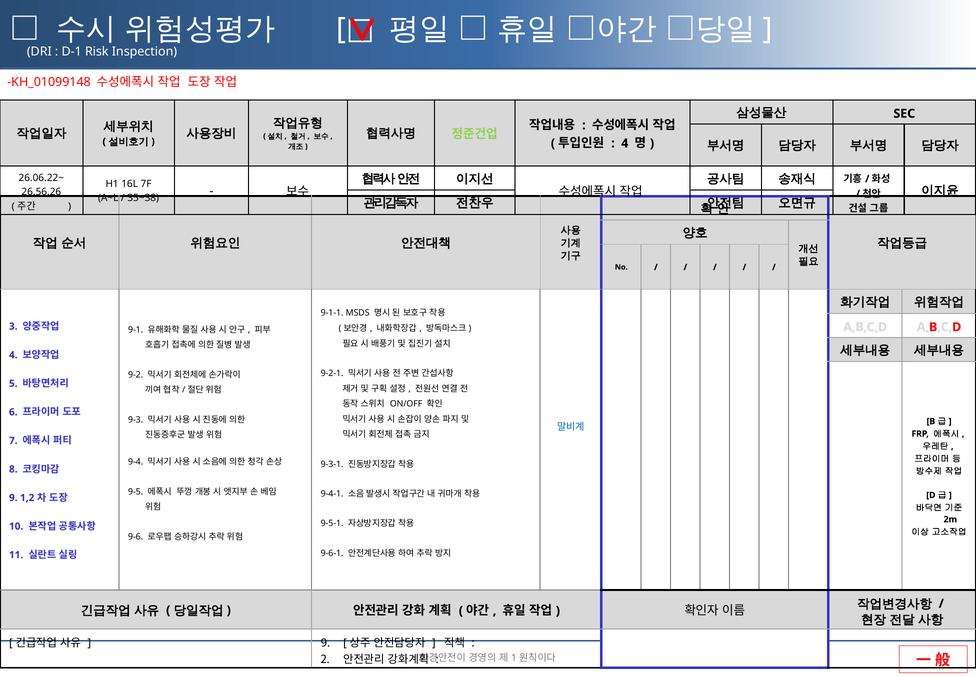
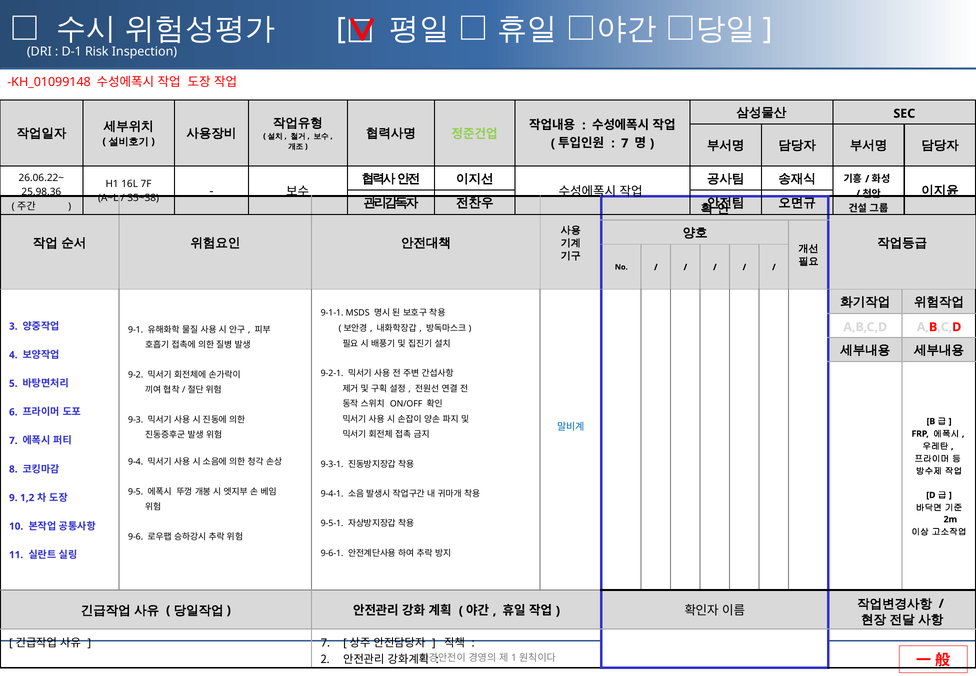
4 at (625, 143): 4 -> 7
26.56.26: 26.56.26 -> 25.98.36
9 at (325, 643): 9 -> 7
